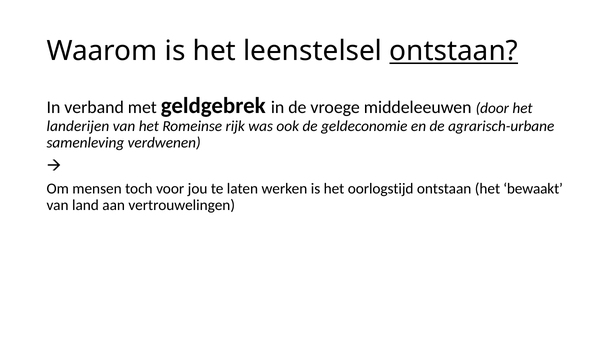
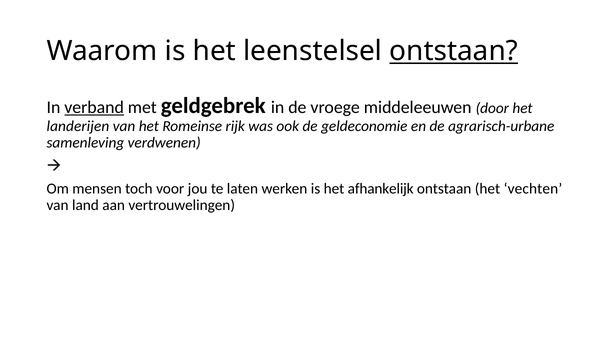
verband underline: none -> present
oorlogstijd: oorlogstijd -> afhankelijk
bewaakt: bewaakt -> vechten
